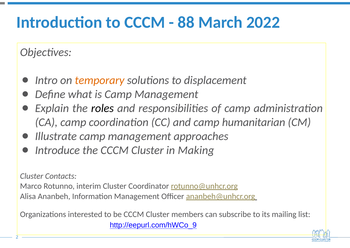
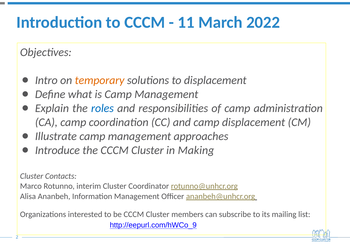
88: 88 -> 11
roles colour: black -> blue
camp humanitarian: humanitarian -> displacement
